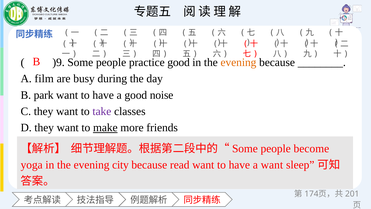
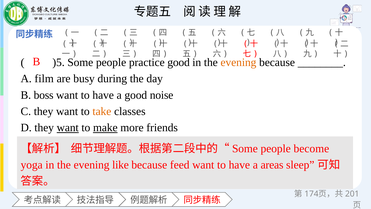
)9: )9 -> )5
park: park -> boss
take colour: purple -> orange
want at (68, 128) underline: none -> present
city: city -> like
read: read -> feed
a want: want -> areas
